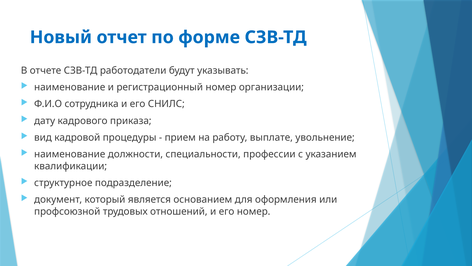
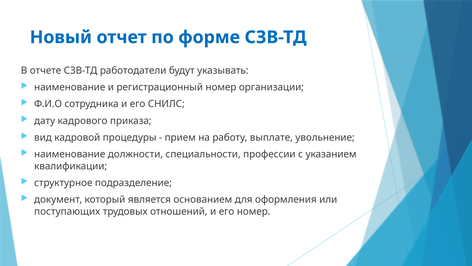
профсоюзной: профсоюзной -> поступающих
